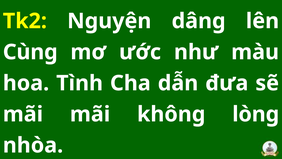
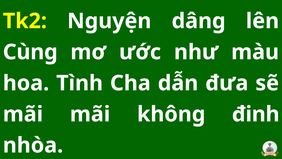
lòng: lòng -> đinh
